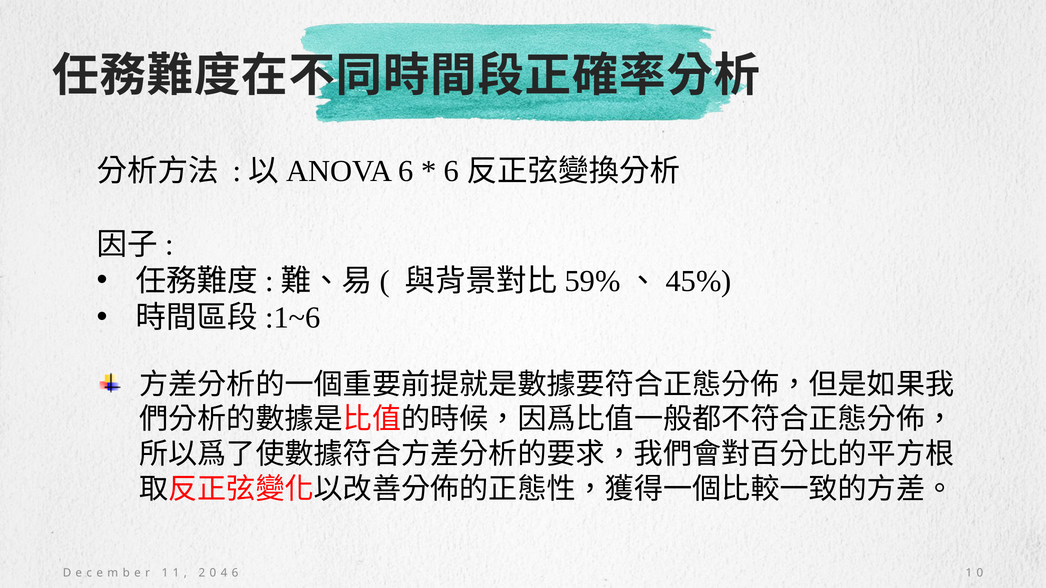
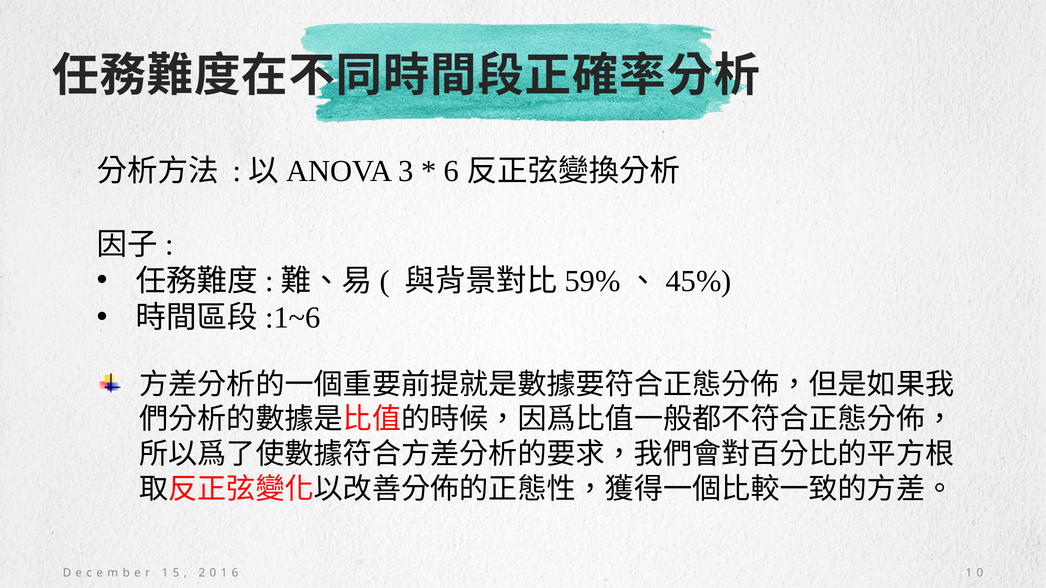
6 at (406, 171): 6 -> 3
1 at (176, 573): 1 -> 5
4 at (224, 573): 4 -> 1
